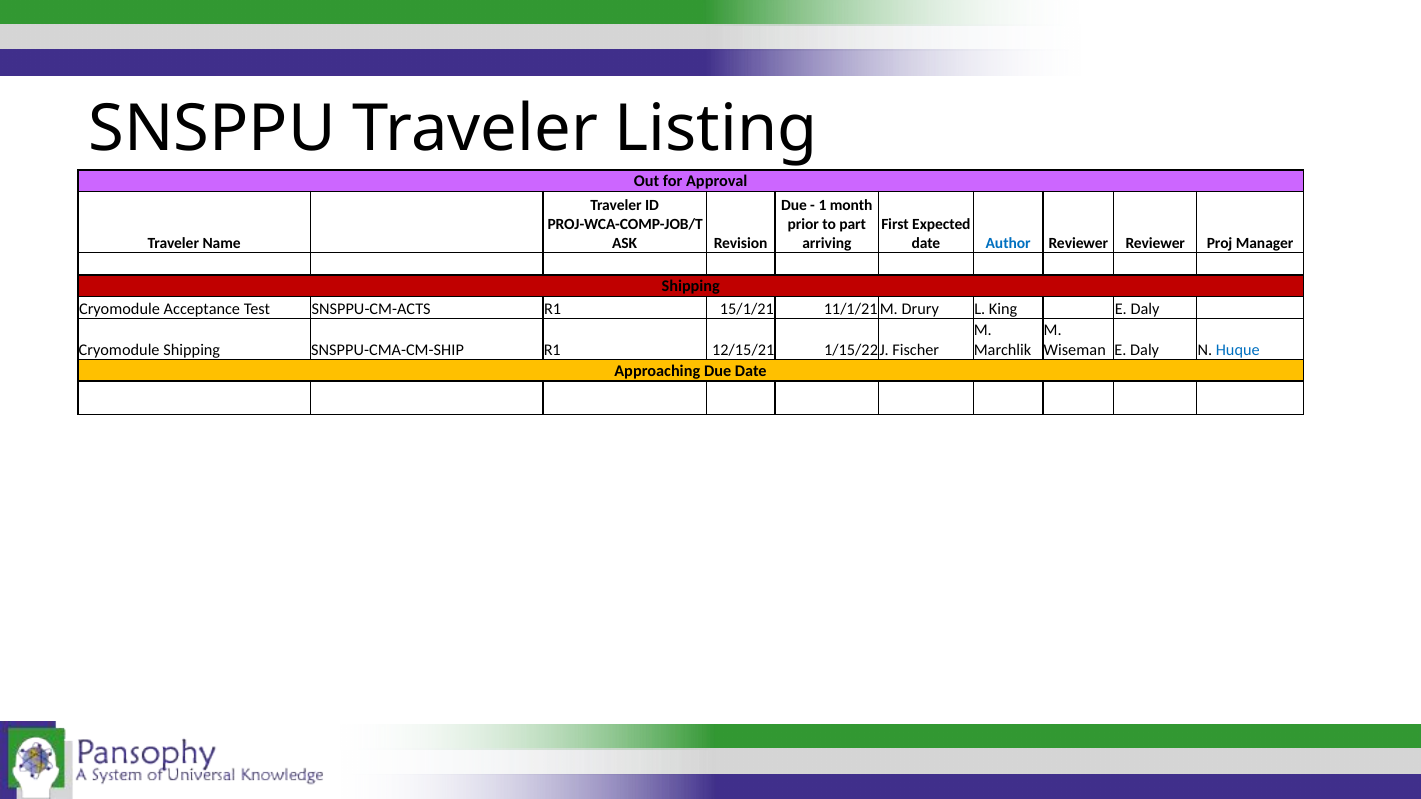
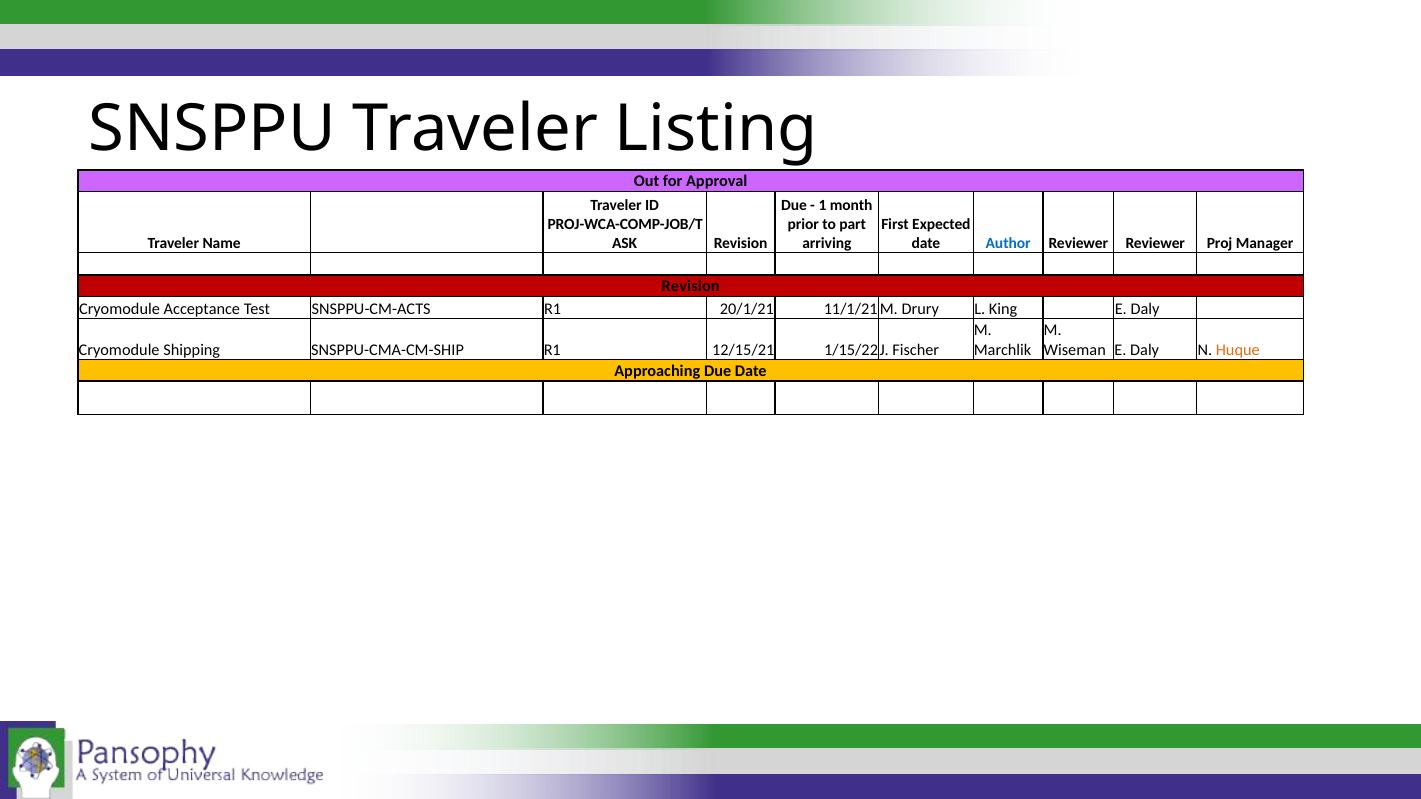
Shipping at (691, 287): Shipping -> Revision
15/1/21: 15/1/21 -> 20/1/21
Huque colour: blue -> orange
